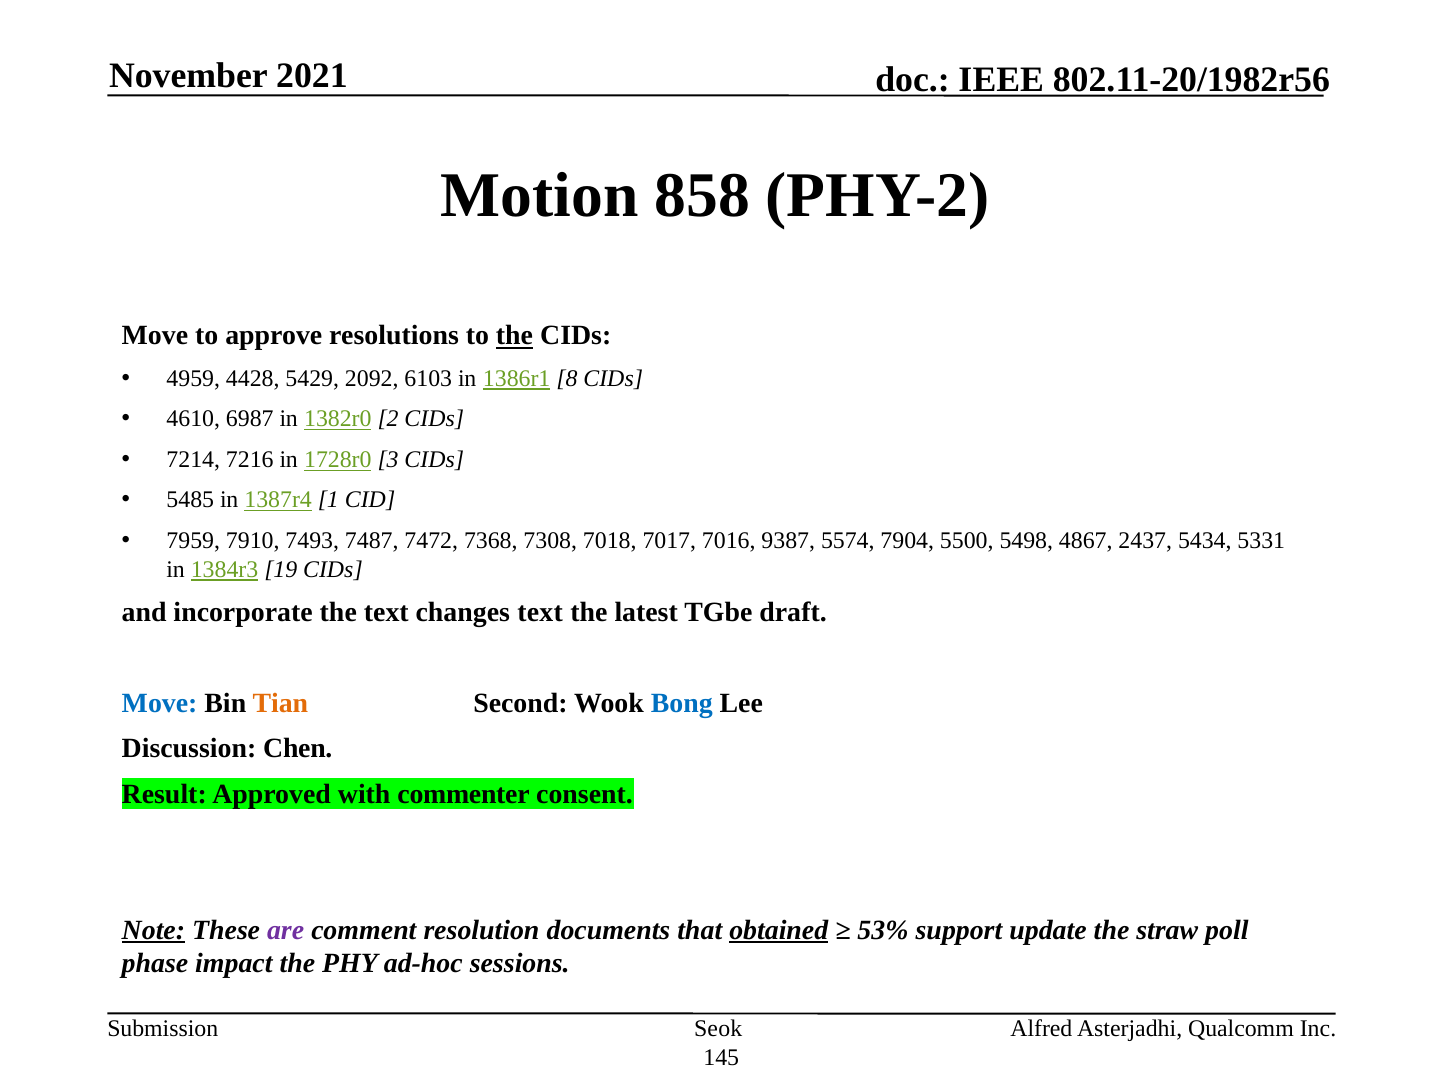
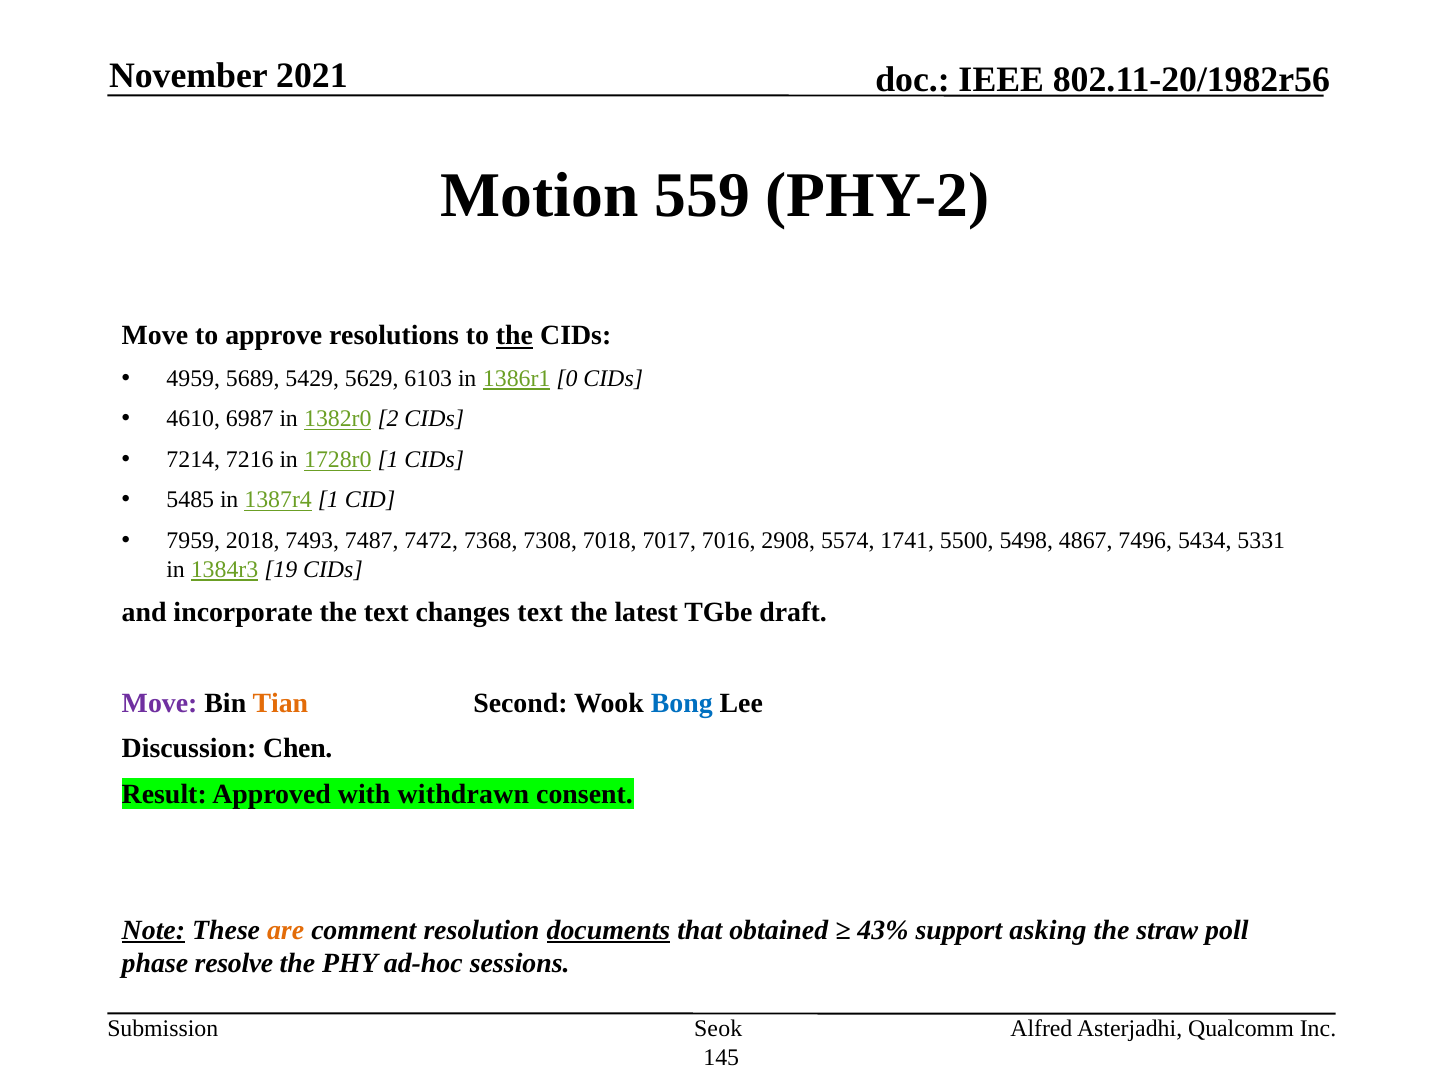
858: 858 -> 559
4428: 4428 -> 5689
2092: 2092 -> 5629
8: 8 -> 0
1728r0 3: 3 -> 1
7910: 7910 -> 2018
9387: 9387 -> 2908
7904: 7904 -> 1741
2437: 2437 -> 7496
Move at (160, 703) colour: blue -> purple
commenter: commenter -> withdrawn
are colour: purple -> orange
documents underline: none -> present
obtained underline: present -> none
53%: 53% -> 43%
update: update -> asking
impact: impact -> resolve
